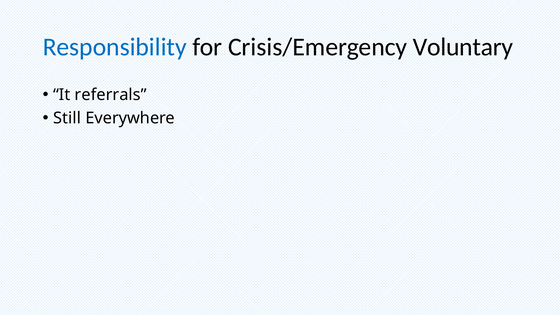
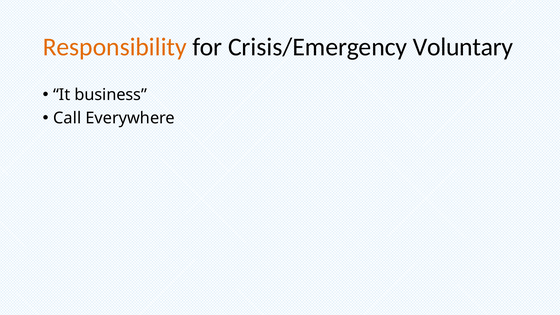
Responsibility colour: blue -> orange
referrals: referrals -> business
Still: Still -> Call
